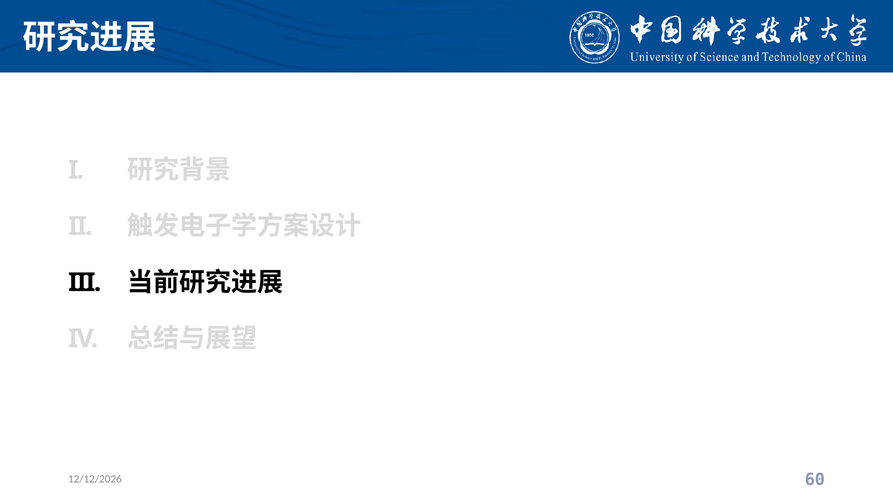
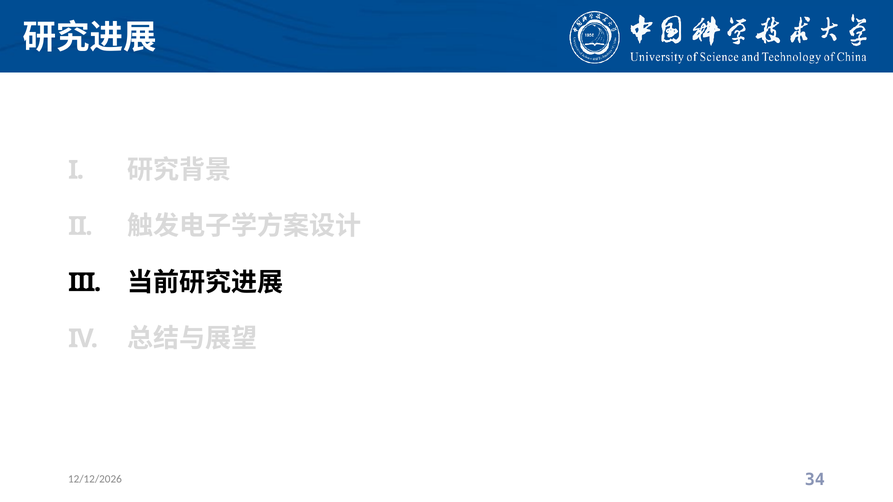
60: 60 -> 34
